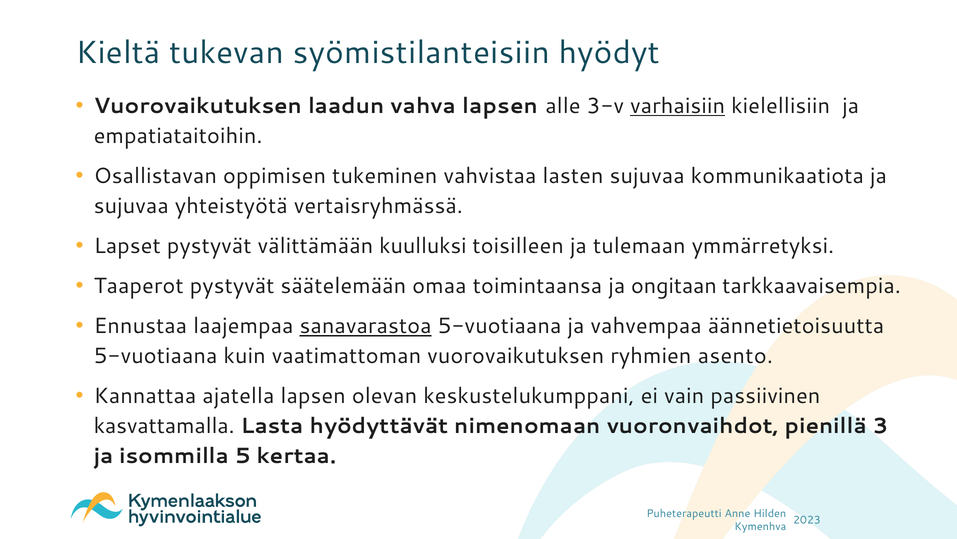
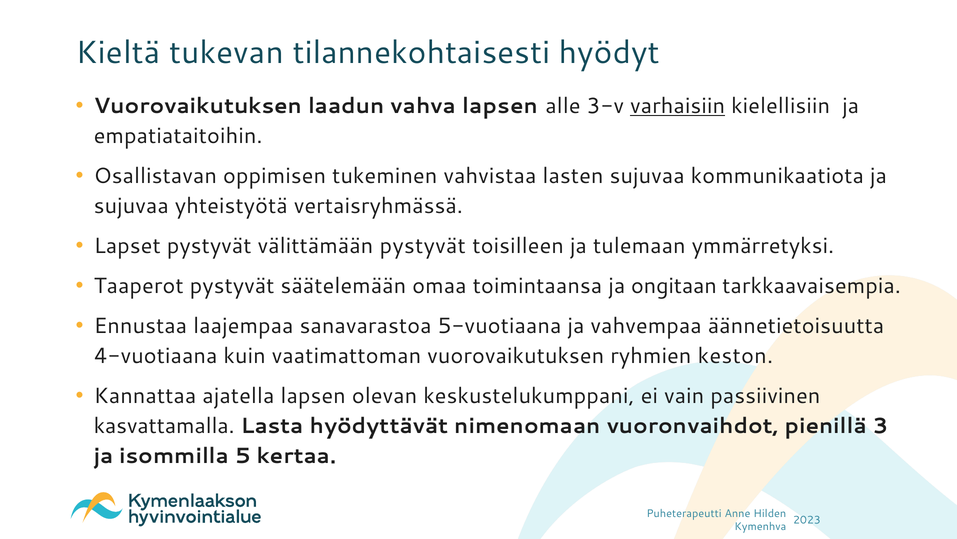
syömistilanteisiin: syömistilanteisiin -> tilannekohtaisesti
välittämään kuulluksi: kuulluksi -> pystyvät
sanavarastoa underline: present -> none
5-vuotiaana at (156, 356): 5-vuotiaana -> 4-vuotiaana
asento: asento -> keston
